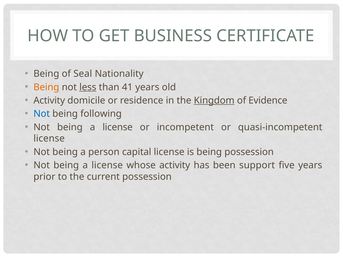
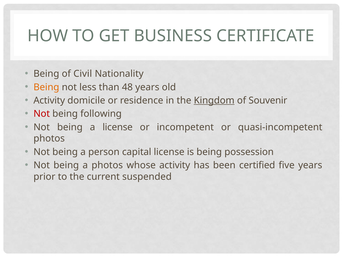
Seal: Seal -> Civil
less underline: present -> none
41: 41 -> 48
Evidence: Evidence -> Souvenir
Not at (42, 114) colour: blue -> red
license at (49, 139): license -> photos
license at (107, 165): license -> photos
support: support -> certified
current possession: possession -> suspended
